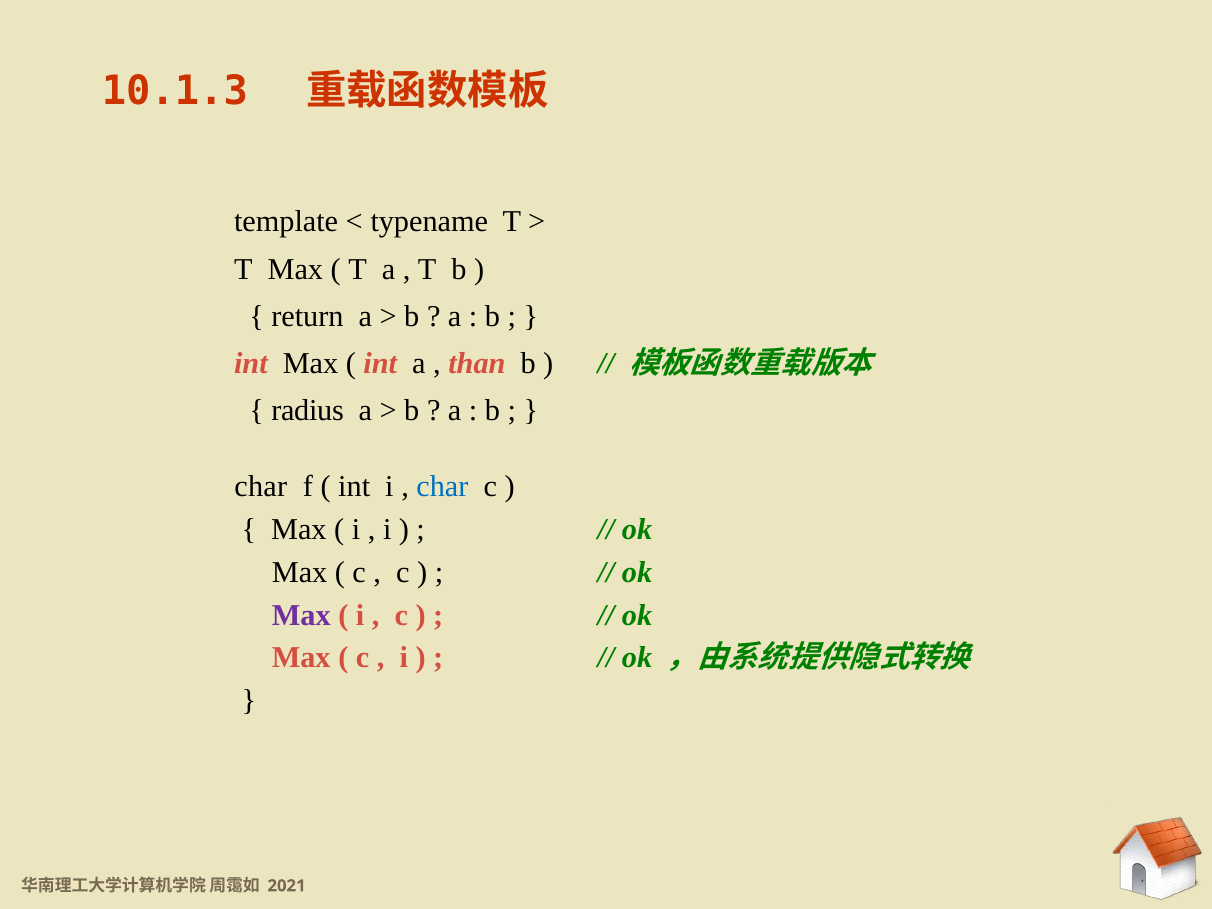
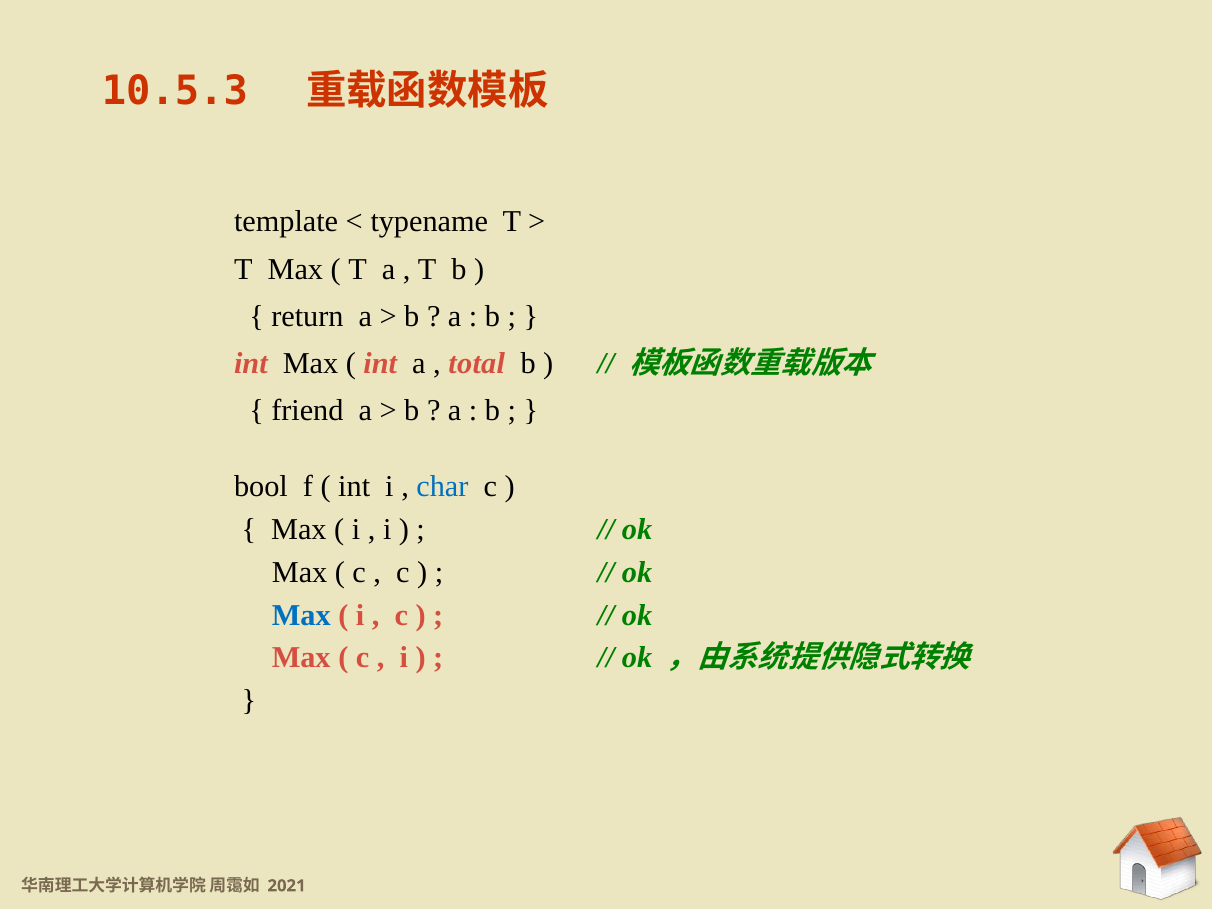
10.1.3: 10.1.3 -> 10.5.3
than: than -> total
radius: radius -> friend
char at (261, 486): char -> bool
Max at (301, 615) colour: purple -> blue
